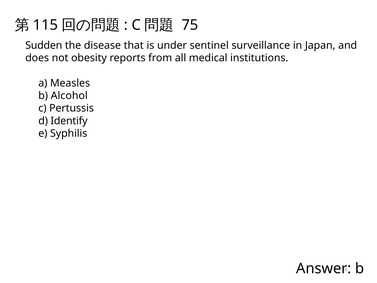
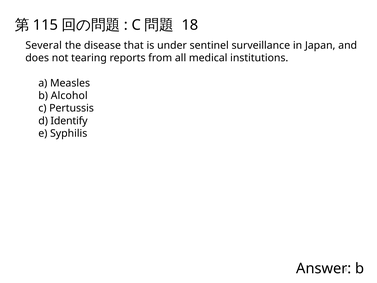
75 at (190, 25): 75 -> 18
Sudden: Sudden -> Several
obesity: obesity -> tearing
